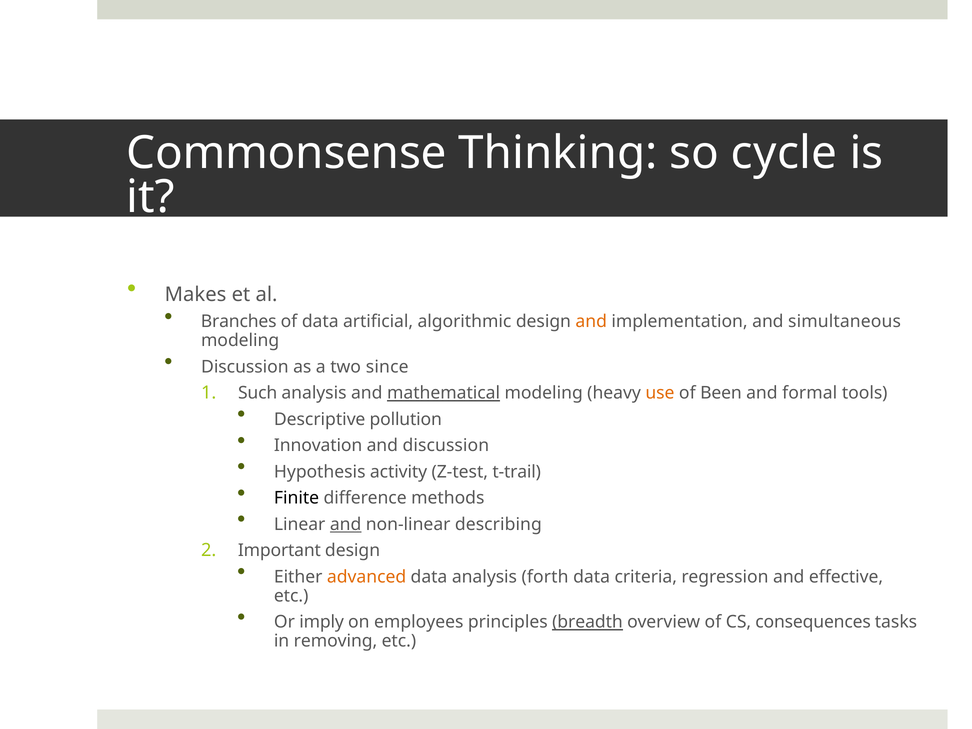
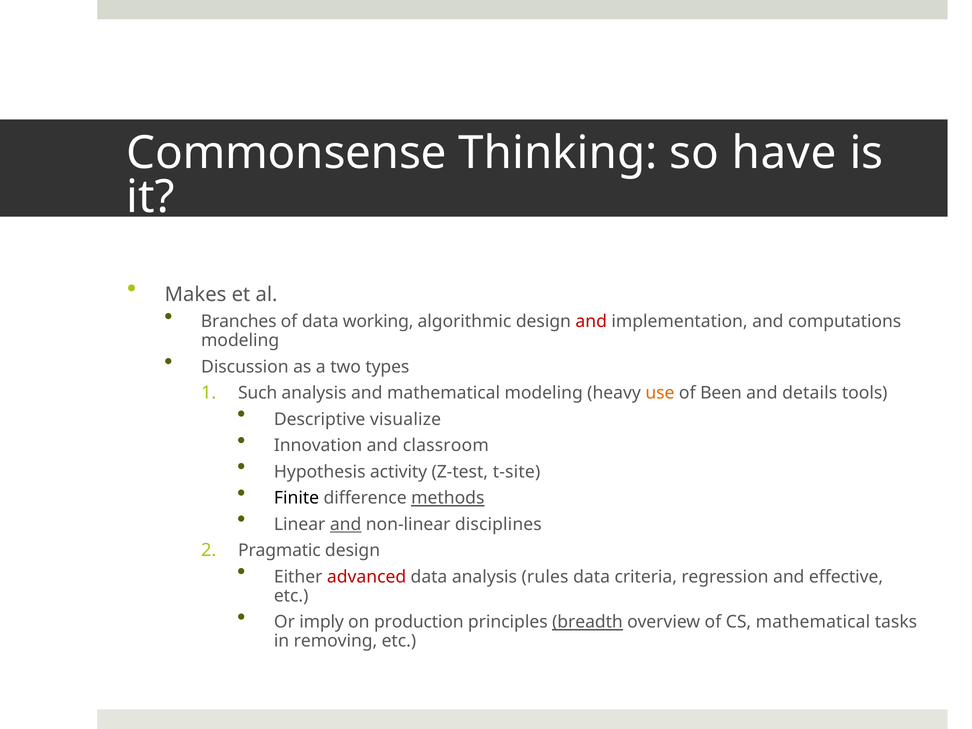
cycle: cycle -> have
artificial: artificial -> working
and at (591, 322) colour: orange -> red
simultaneous: simultaneous -> computations
since: since -> types
mathematical at (444, 393) underline: present -> none
formal: formal -> details
pollution: pollution -> visualize
and discussion: discussion -> classroom
t-trail: t-trail -> t-site
methods underline: none -> present
describing: describing -> disciplines
Important: Important -> Pragmatic
advanced colour: orange -> red
forth: forth -> rules
employees: employees -> production
CS consequences: consequences -> mathematical
